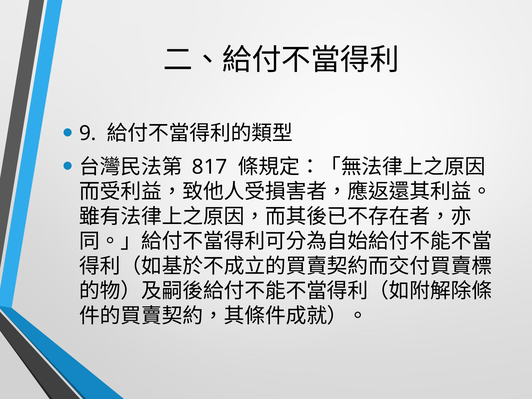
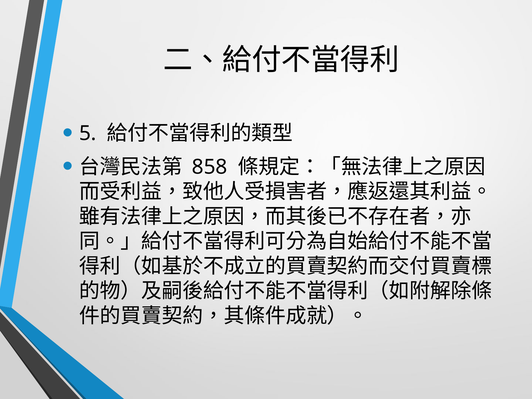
9: 9 -> 5
817: 817 -> 858
